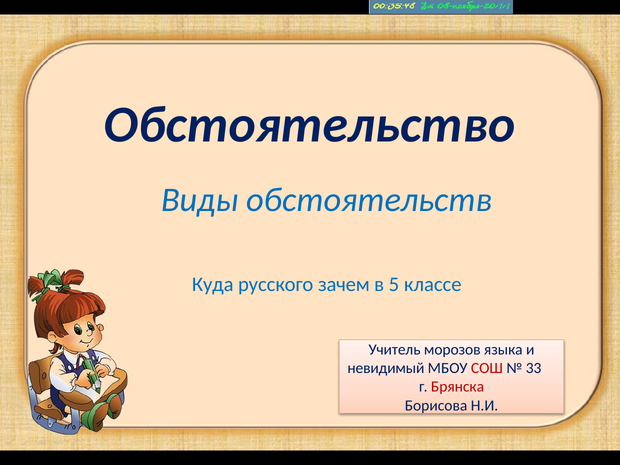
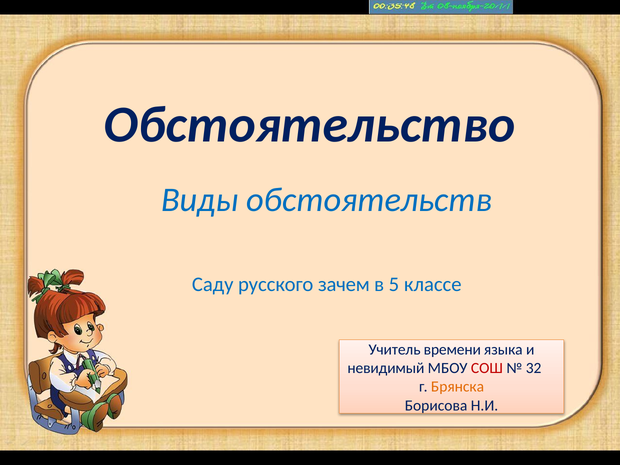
Куда: Куда -> Саду
морозов: морозов -> времени
33: 33 -> 32
Брянска colour: red -> orange
